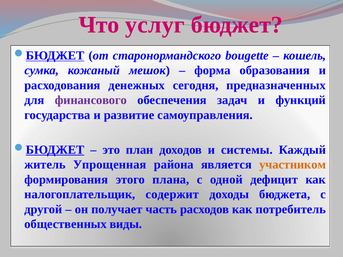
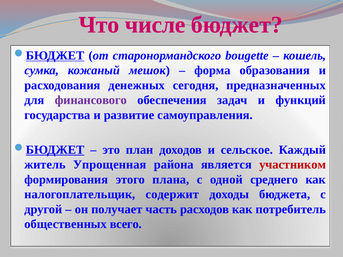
услуг: услуг -> числе
системы: системы -> сельское
участником colour: orange -> red
дефицит: дефицит -> среднего
виды: виды -> всего
